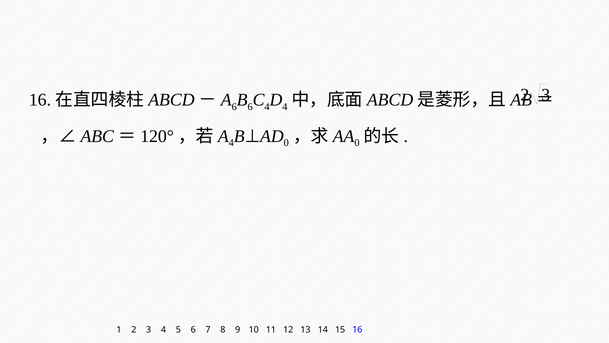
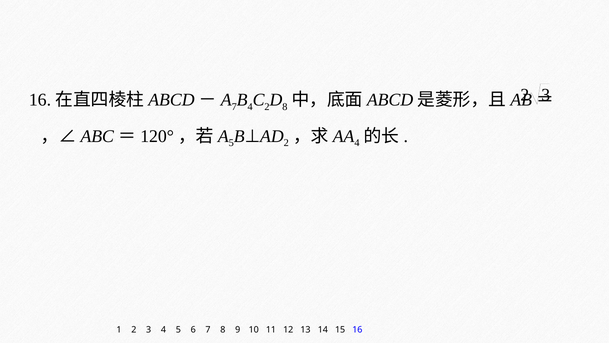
6 at (234, 107): 6 -> 7
6 at (250, 107): 6 -> 4
4 at (267, 107): 4 -> 2
4 at (285, 107): 4 -> 8
4 at (231, 143): 4 -> 5
0 at (286, 143): 0 -> 2
0 at (357, 143): 0 -> 4
